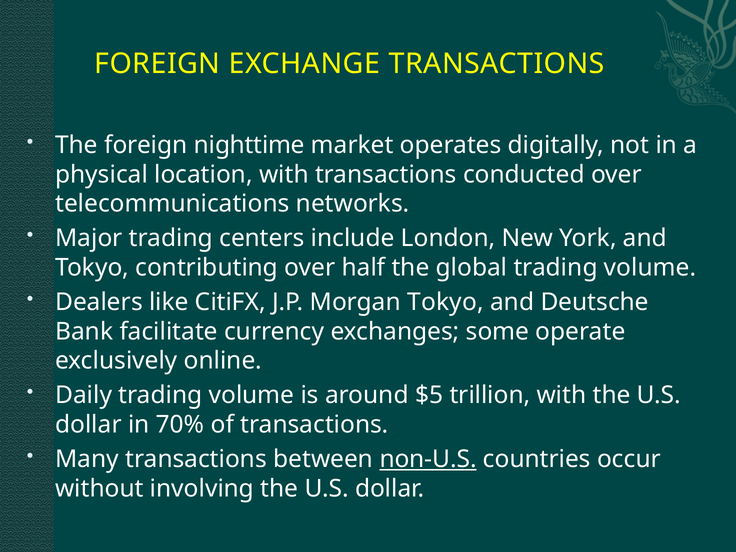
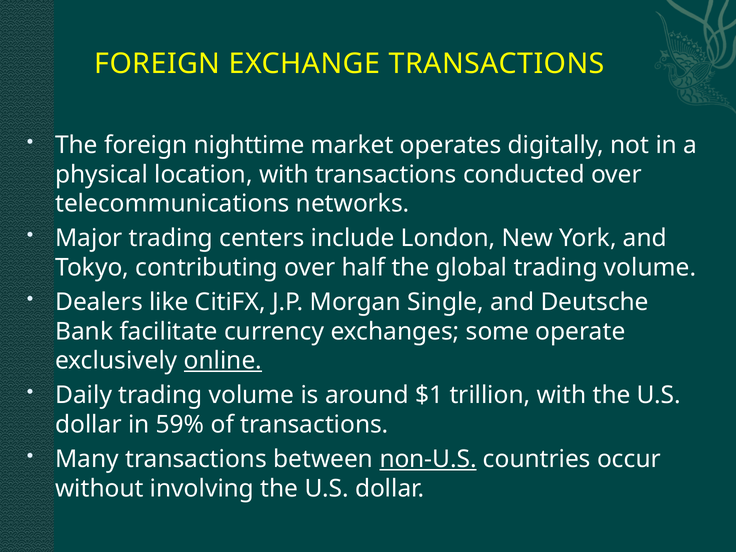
Morgan Tokyo: Tokyo -> Single
online underline: none -> present
$5: $5 -> $1
70%: 70% -> 59%
